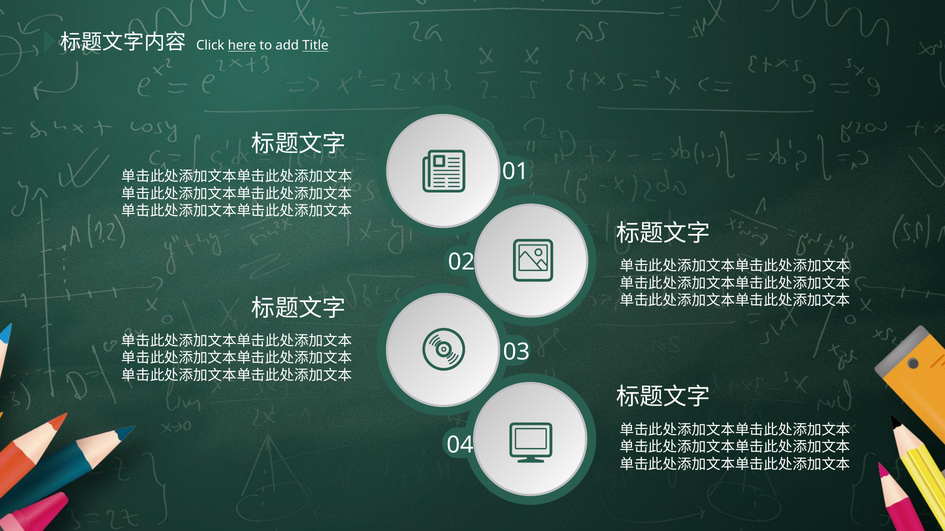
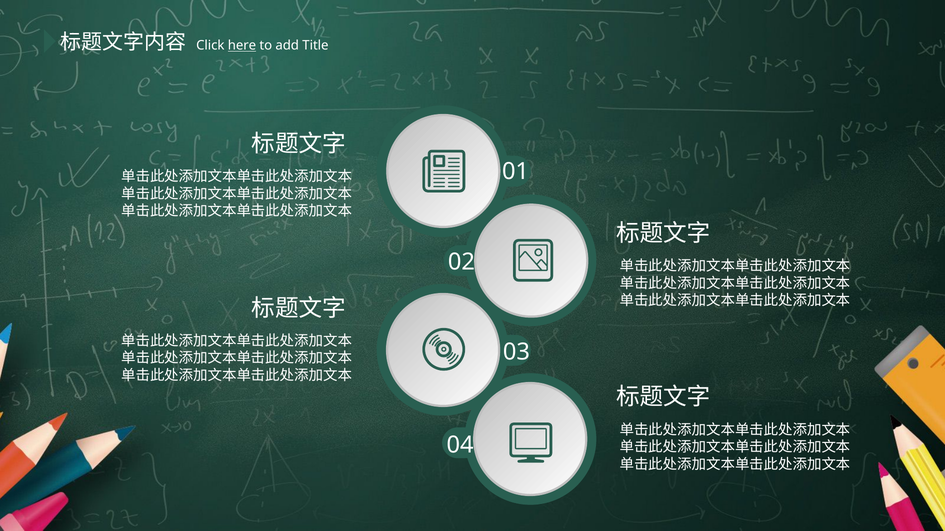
Title underline: present -> none
